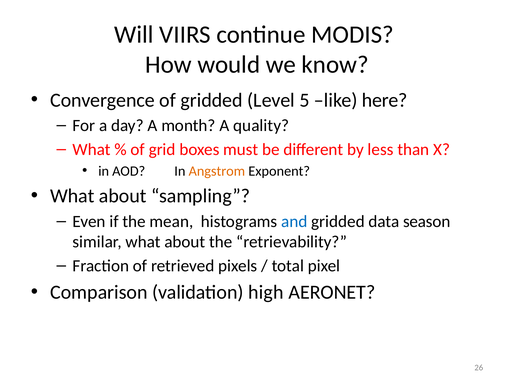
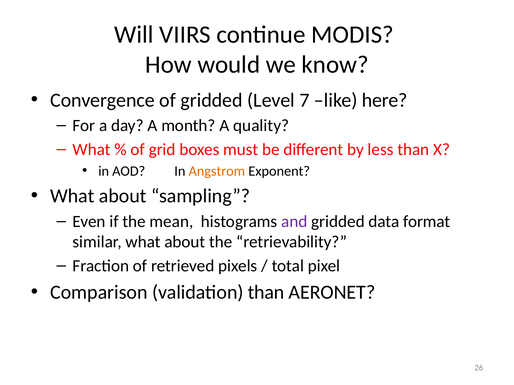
5: 5 -> 7
and colour: blue -> purple
season: season -> format
validation high: high -> than
